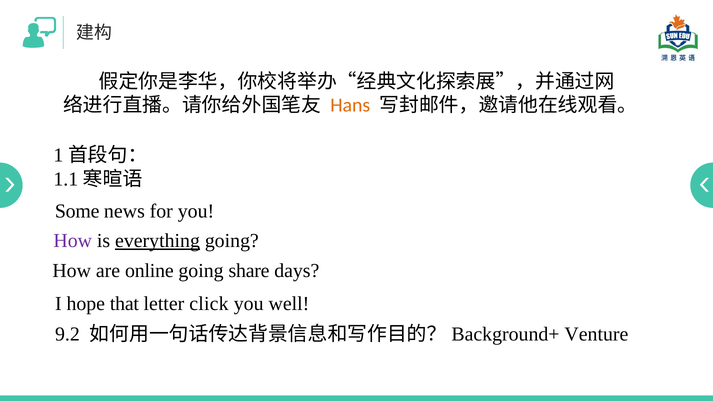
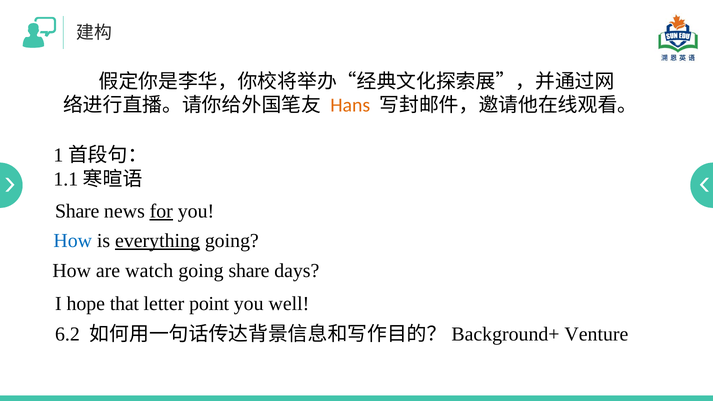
Some at (77, 211): Some -> Share
for underline: none -> present
How at (73, 241) colour: purple -> blue
online: online -> watch
click: click -> point
9.2: 9.2 -> 6.2
